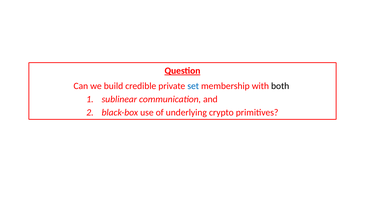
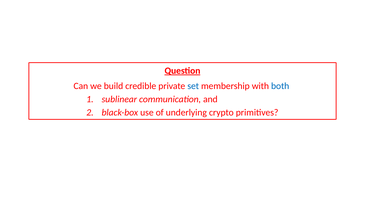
both colour: black -> blue
